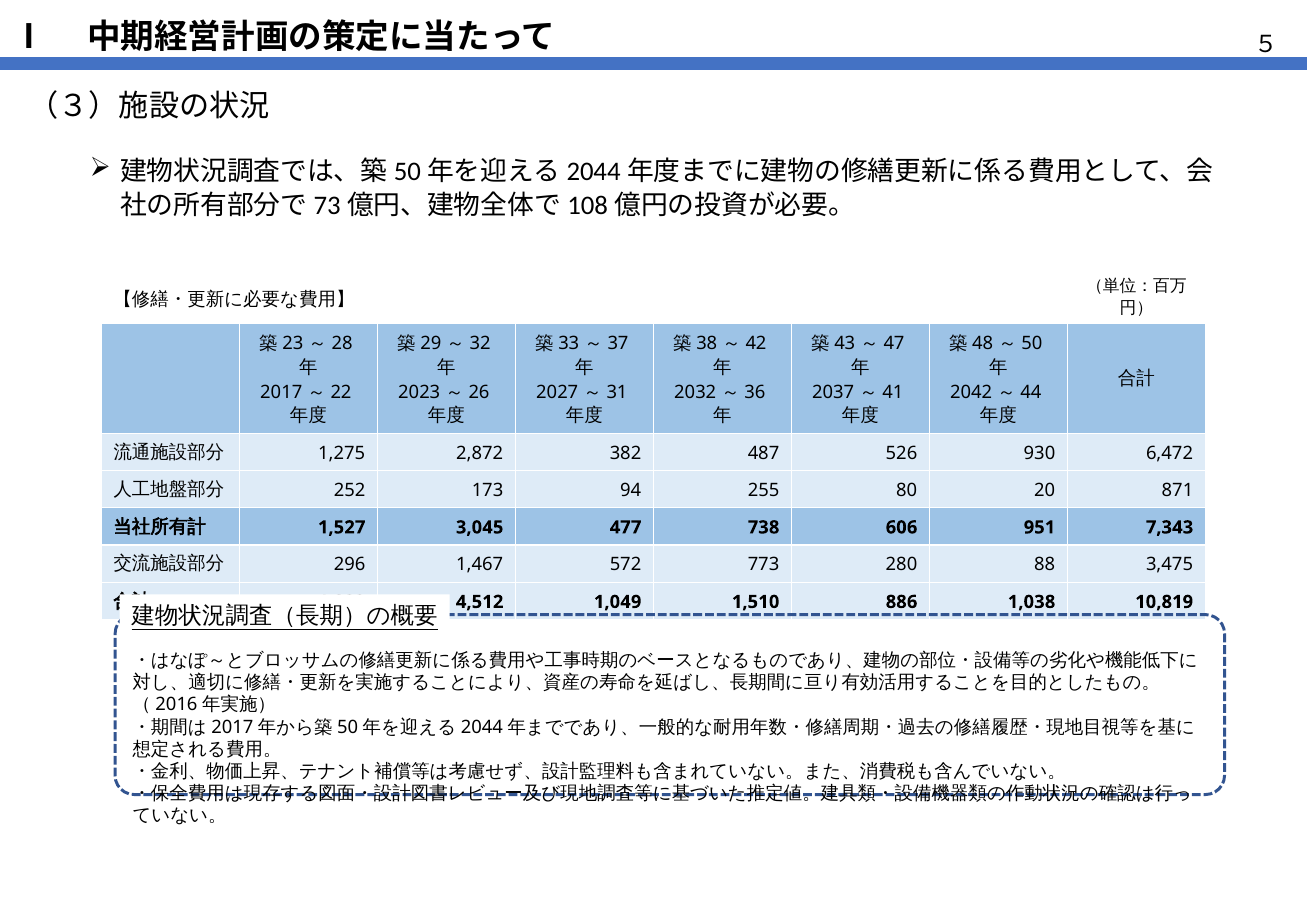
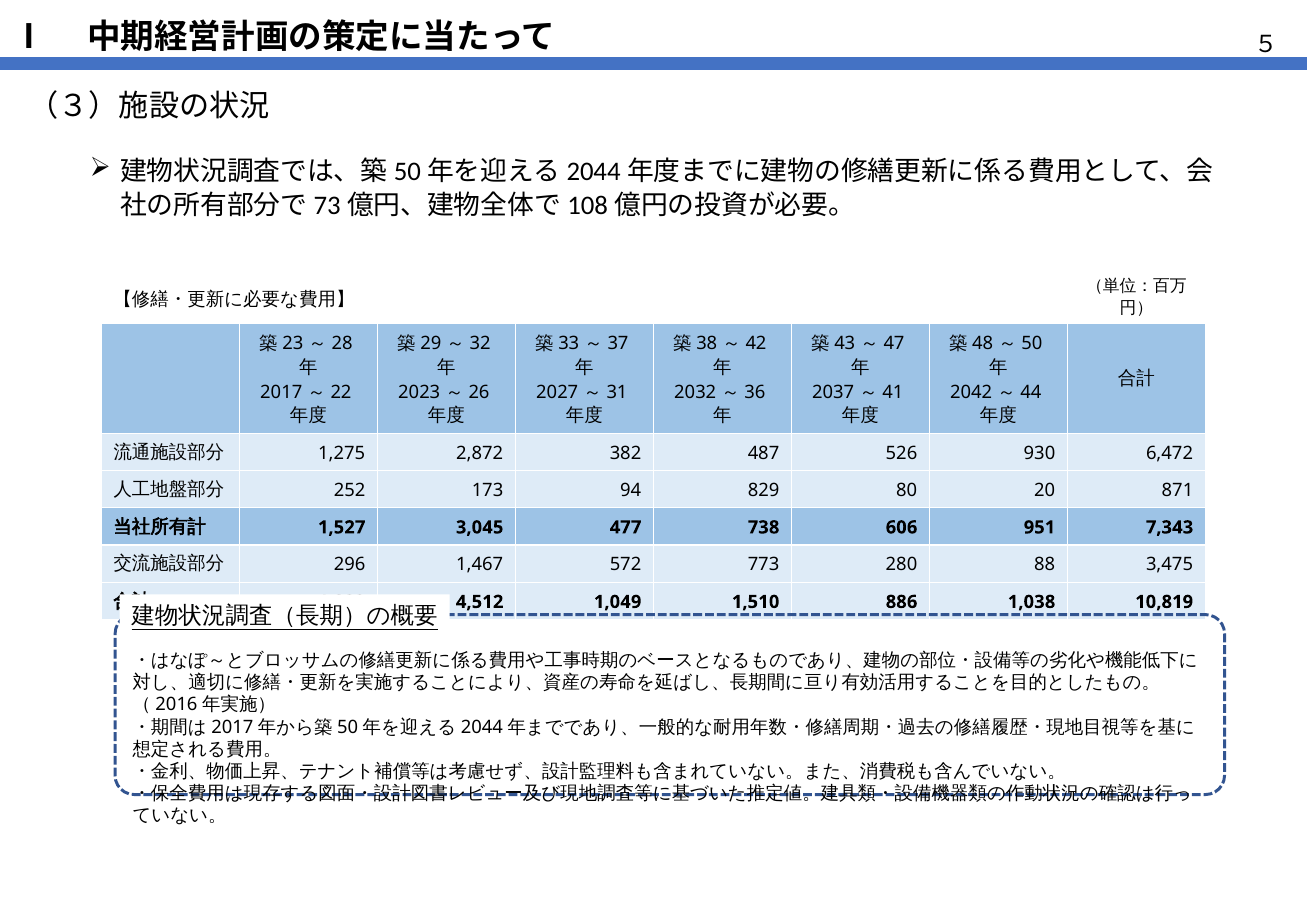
255: 255 -> 829
